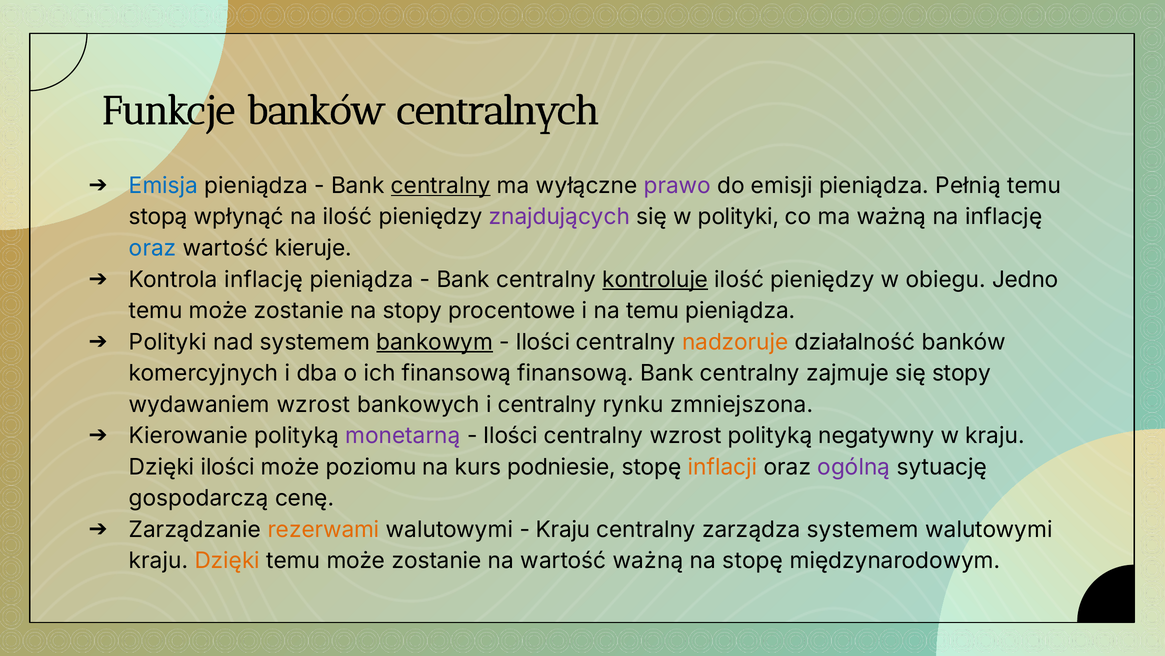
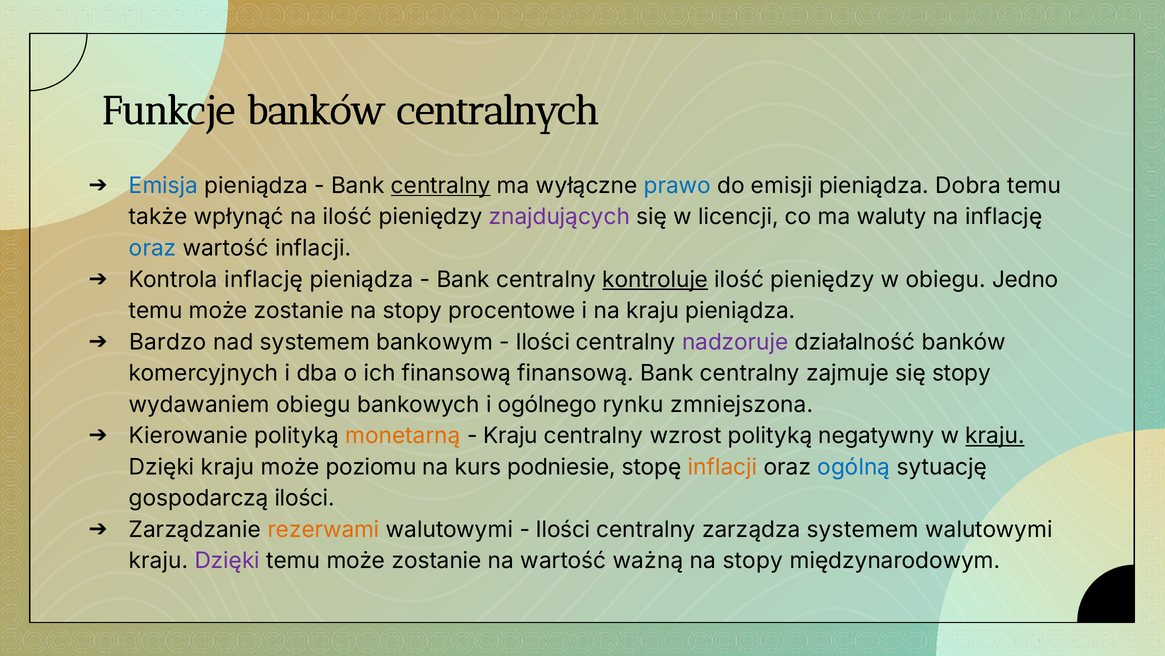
prawo colour: purple -> blue
Pełnią: Pełnią -> Dobra
stopą: stopą -> także
w polityki: polityki -> licencji
ma ważną: ważną -> waluty
wartość kieruje: kieruje -> inflacji
na temu: temu -> kraju
Polityki at (168, 342): Polityki -> Bardzo
bankowym underline: present -> none
nadzoruje colour: orange -> purple
wydawaniem wzrost: wzrost -> obiegu
i centralny: centralny -> ogólnego
monetarną colour: purple -> orange
Ilości at (511, 435): Ilości -> Kraju
kraju at (995, 435) underline: none -> present
Dzięki ilości: ilości -> kraju
ogólną colour: purple -> blue
gospodarczą cenę: cenę -> ilości
Kraju at (563, 529): Kraju -> Ilości
Dzięki at (227, 560) colour: orange -> purple
stopę at (753, 560): stopę -> stopy
